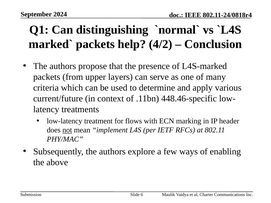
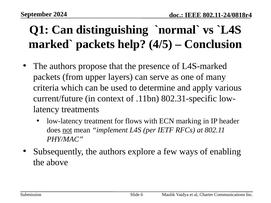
4/2: 4/2 -> 4/5
448.46-specific: 448.46-specific -> 802.31-specific
